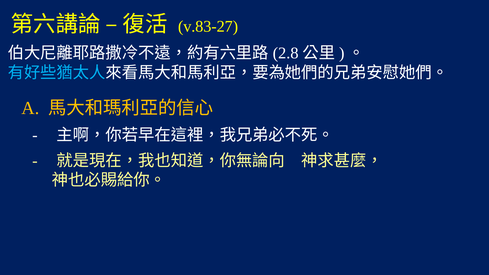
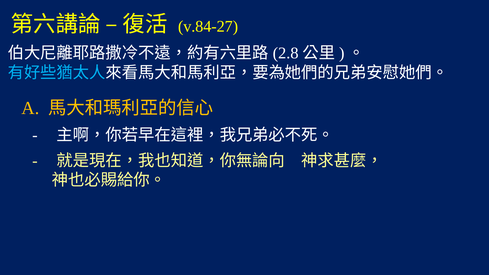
v.83-27: v.83-27 -> v.84-27
